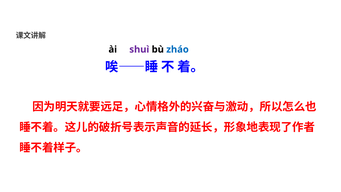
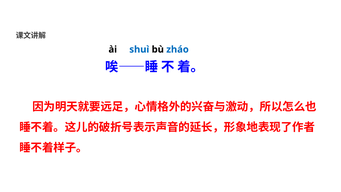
shuì colour: purple -> blue
